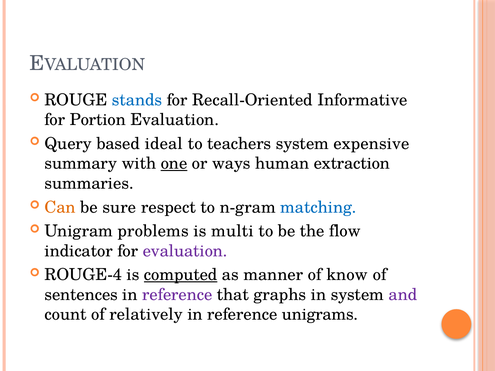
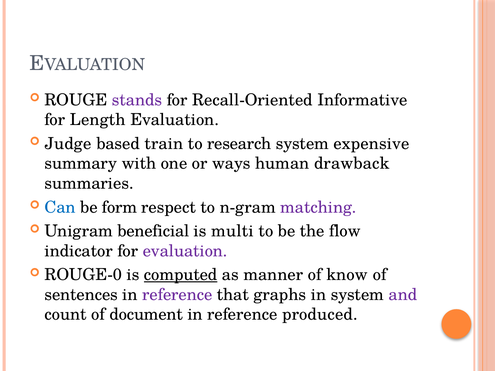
stands colour: blue -> purple
Portion: Portion -> Length
Query: Query -> Judge
ideal: ideal -> train
teachers: teachers -> research
one underline: present -> none
extraction: extraction -> drawback
Can colour: orange -> blue
sure: sure -> form
matching colour: blue -> purple
problems: problems -> beneficial
ROUGE-4: ROUGE-4 -> ROUGE-0
relatively: relatively -> document
unigrams: unigrams -> produced
